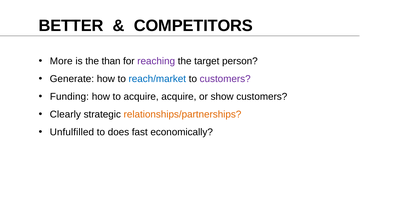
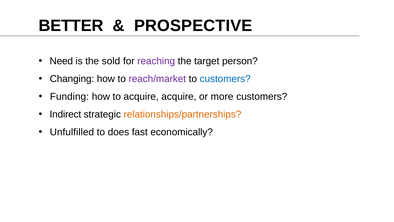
COMPETITORS: COMPETITORS -> PROSPECTIVE
More: More -> Need
than: than -> sold
Generate: Generate -> Changing
reach/market colour: blue -> purple
customers at (225, 79) colour: purple -> blue
show: show -> more
Clearly: Clearly -> Indirect
